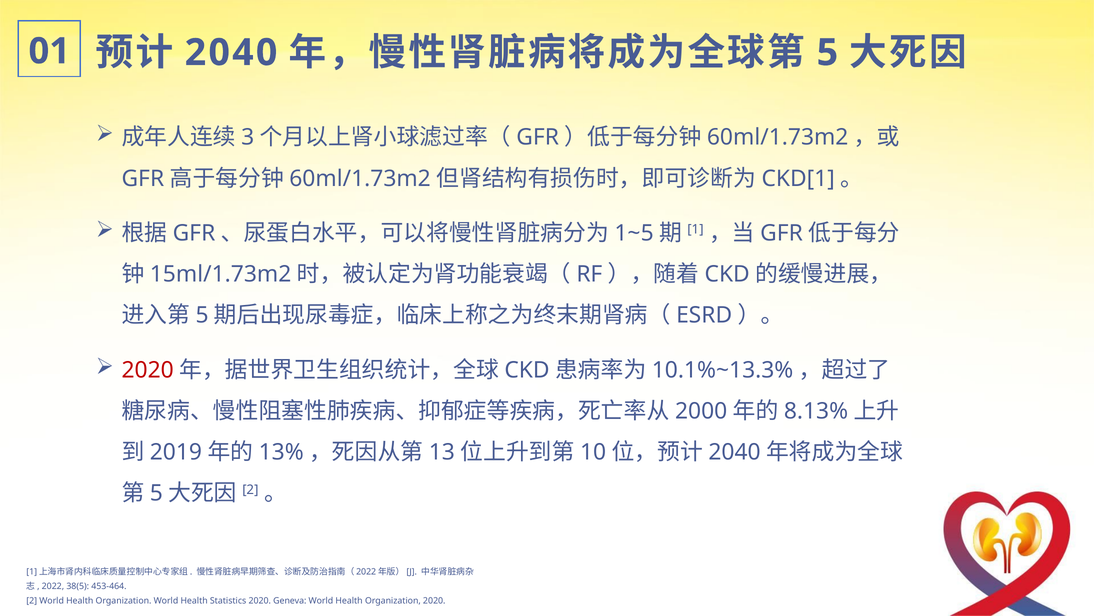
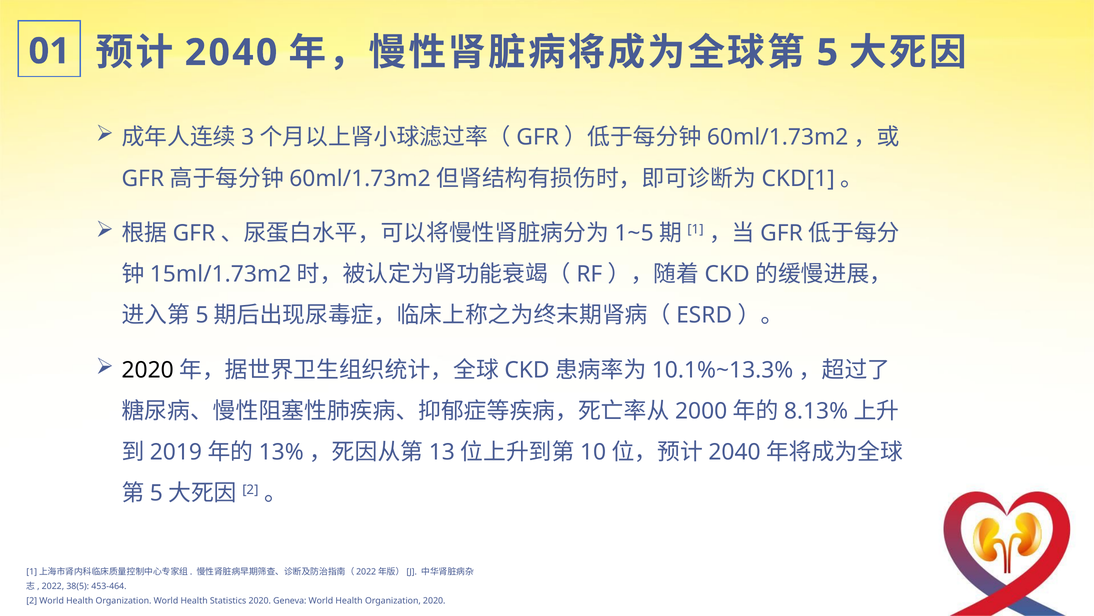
2020 at (148, 370) colour: red -> black
